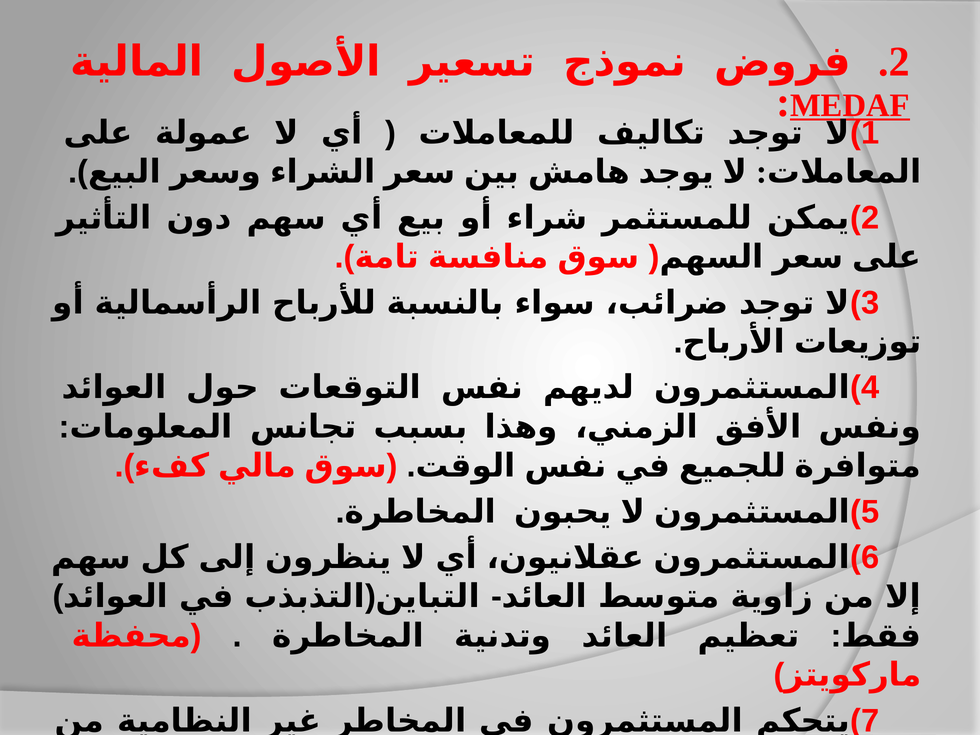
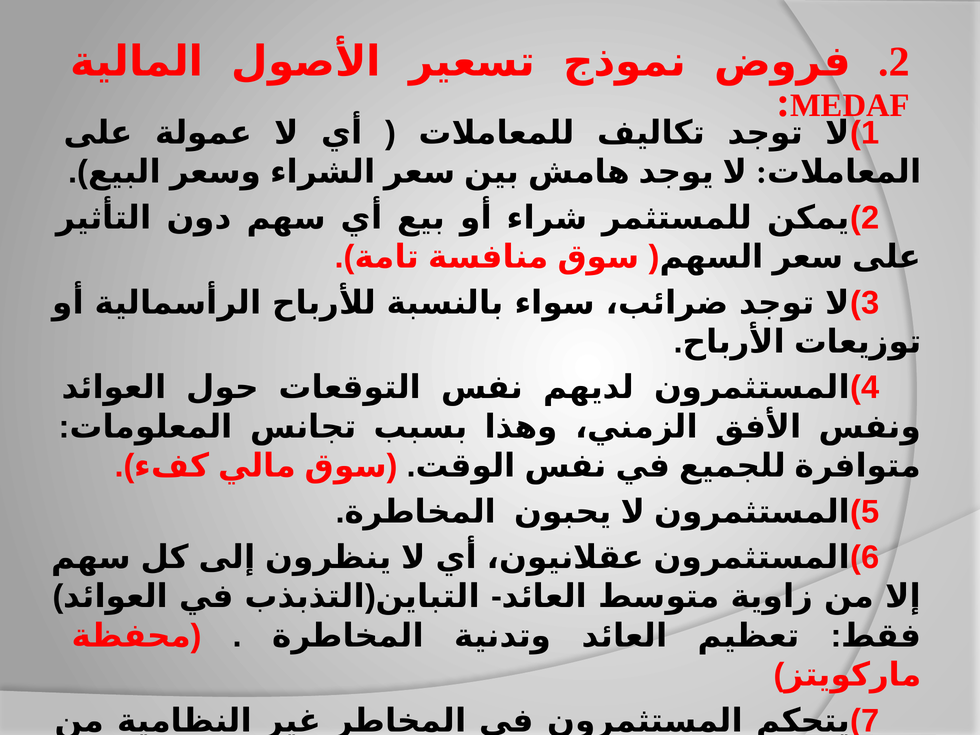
MEDAF underline: present -> none
